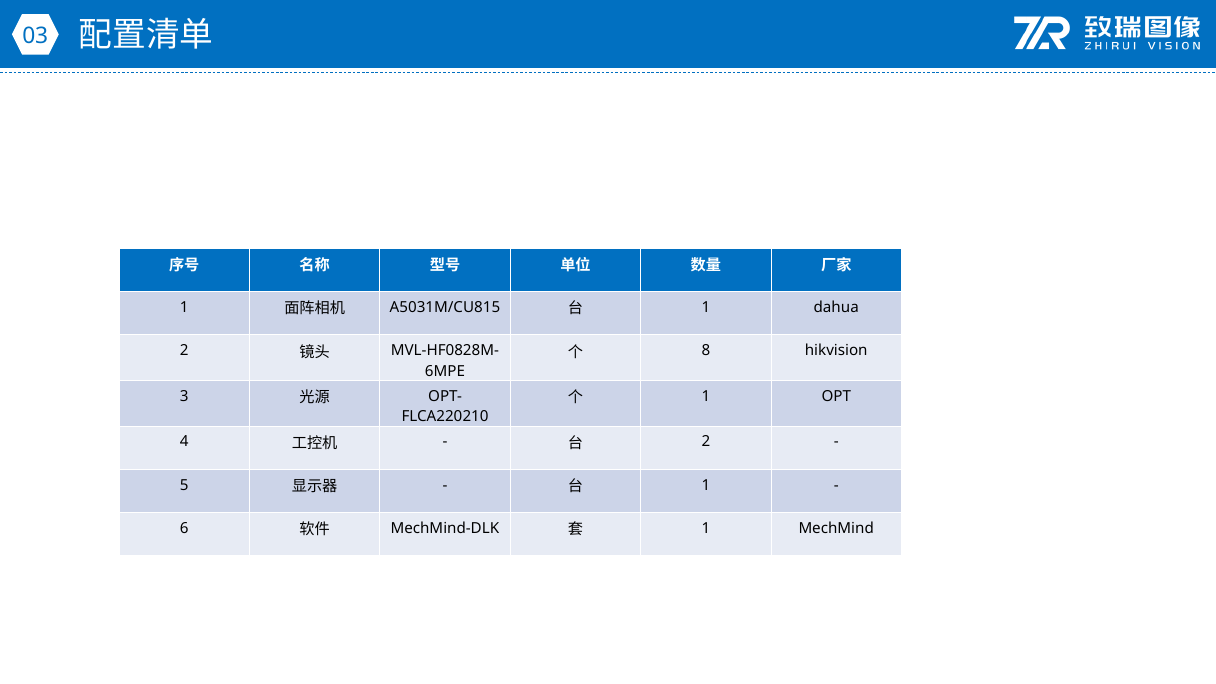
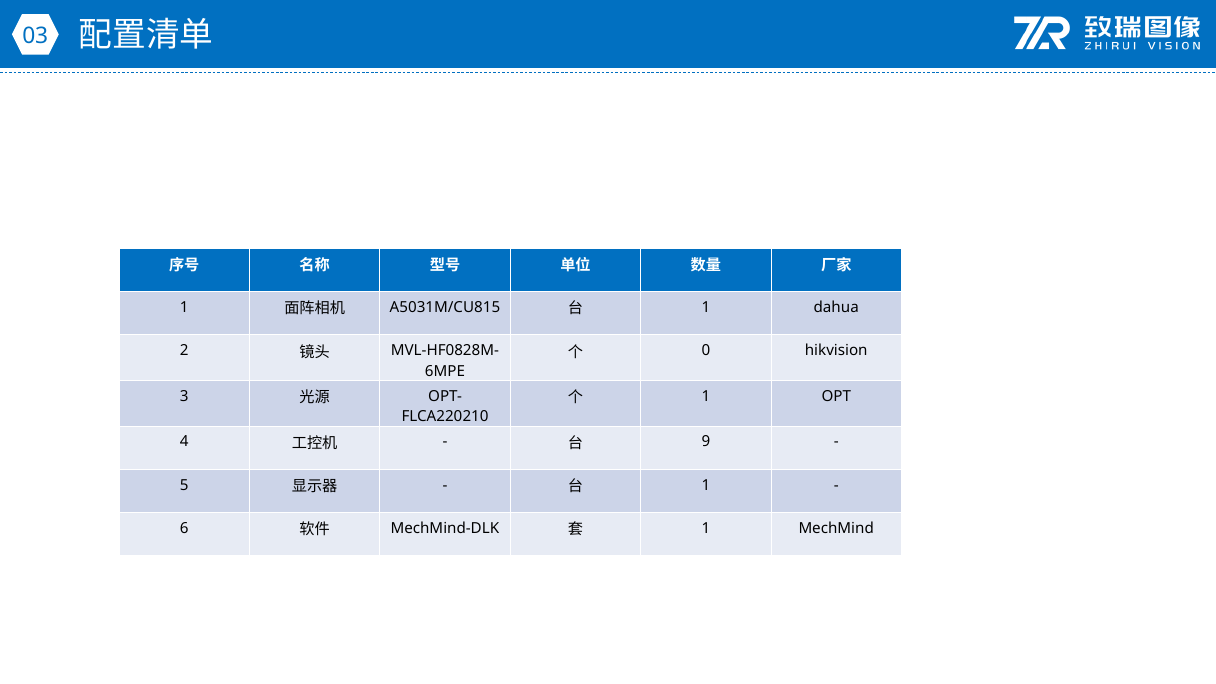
8: 8 -> 0
2 at (706, 442): 2 -> 9
